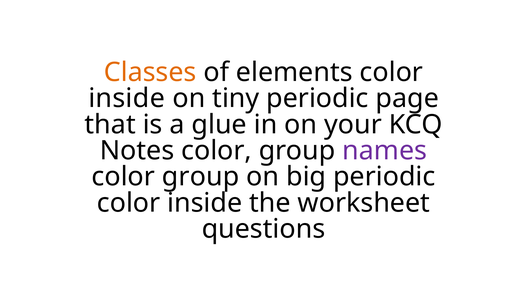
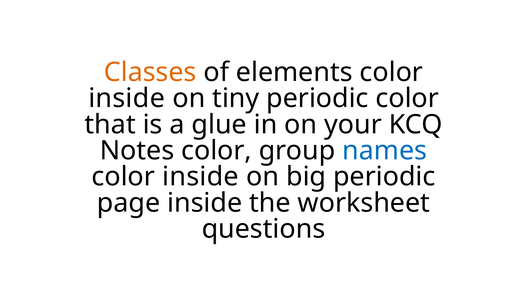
periodic page: page -> color
names colour: purple -> blue
group at (201, 177): group -> inside
color at (129, 203): color -> page
